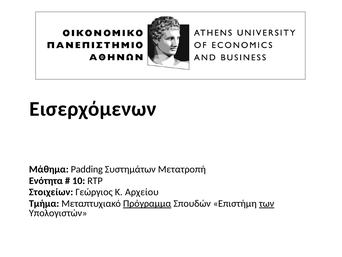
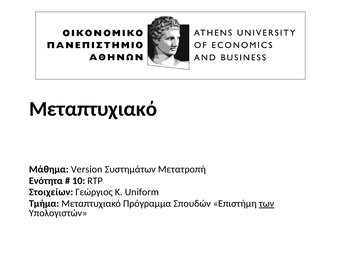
Εισερχόμενων at (93, 109): Εισερχόμενων -> Μεταπτυχιακό
Padding: Padding -> Version
Αρχείου: Αρχείου -> Uniform
Πρόγραμμα underline: present -> none
